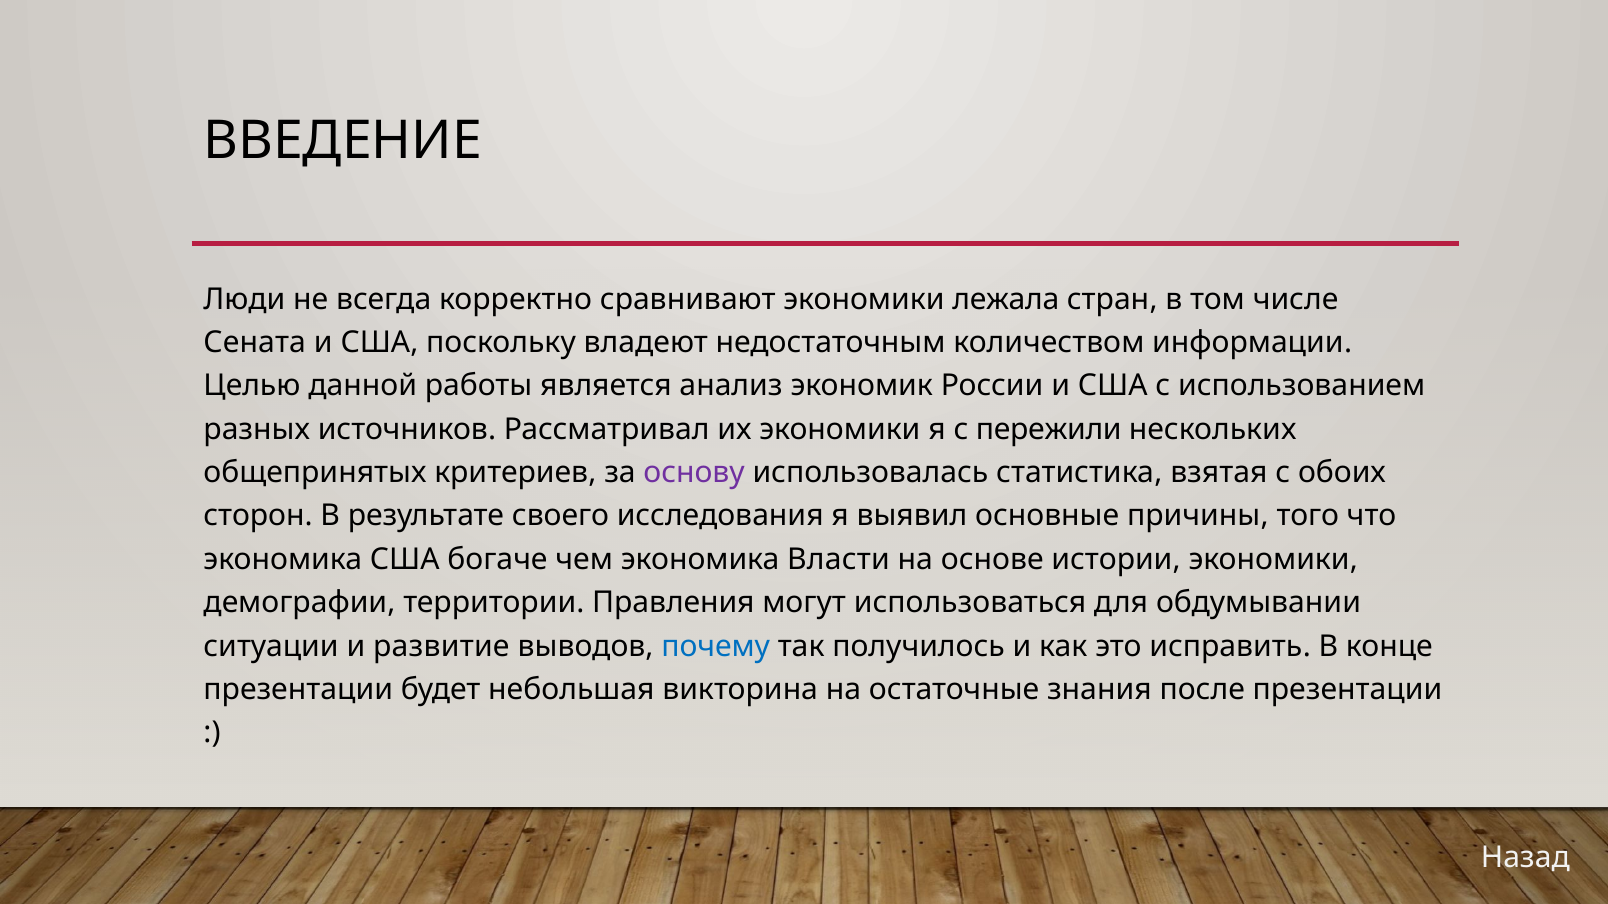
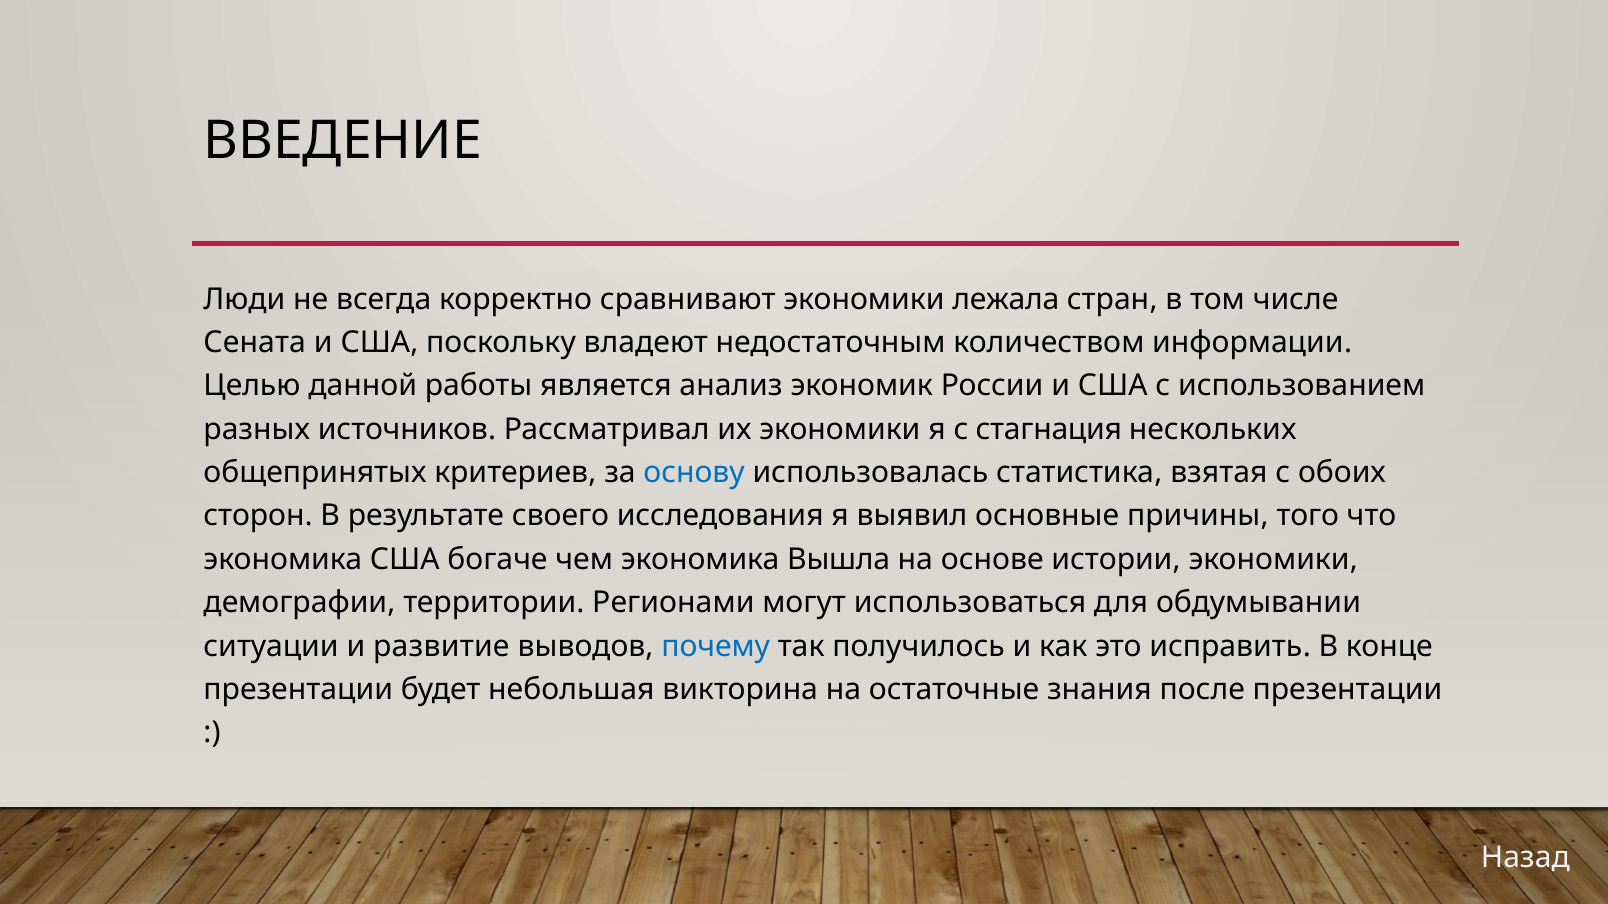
пережили: пережили -> стагнация
основу colour: purple -> blue
Власти: Власти -> Вышла
Правления: Правления -> Регионами
